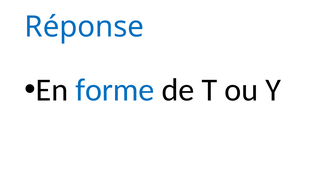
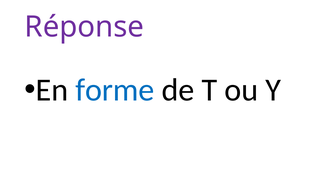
Réponse colour: blue -> purple
